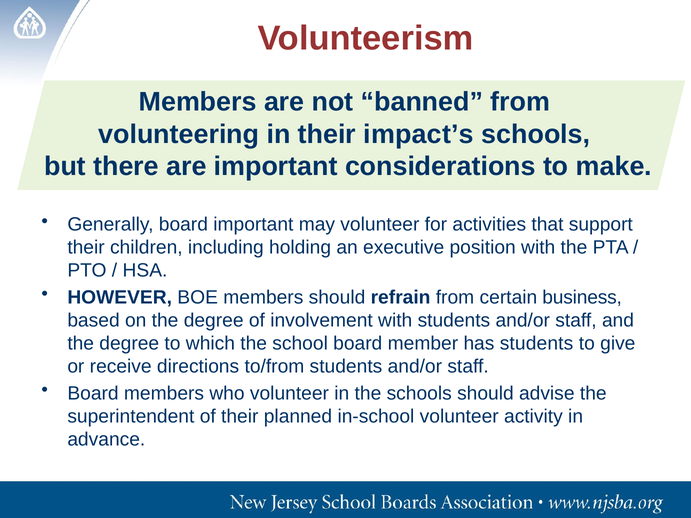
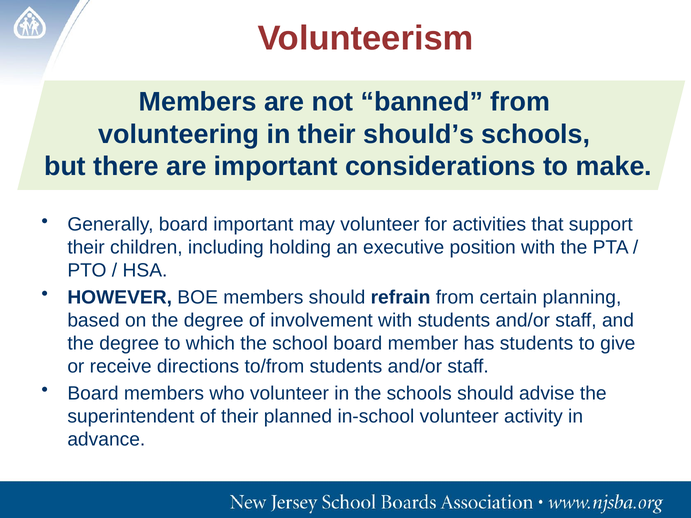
impact’s: impact’s -> should’s
business: business -> planning
